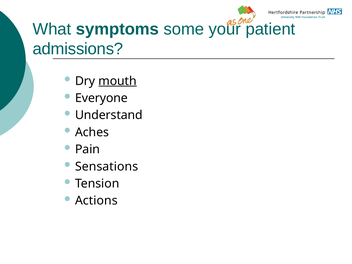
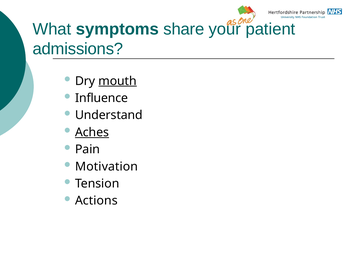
some: some -> share
Everyone: Everyone -> Influence
Aches underline: none -> present
Sensations: Sensations -> Motivation
